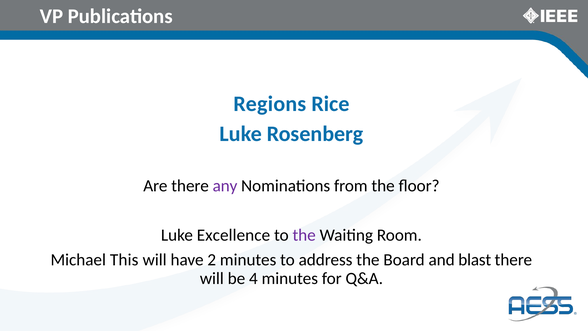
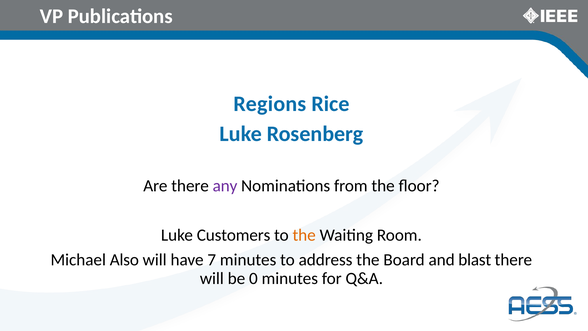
Excellence: Excellence -> Customers
the at (304, 235) colour: purple -> orange
This: This -> Also
2: 2 -> 7
4: 4 -> 0
